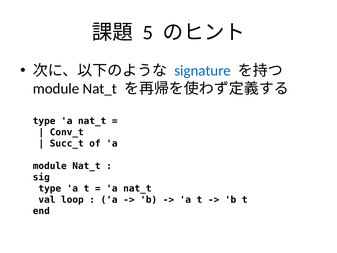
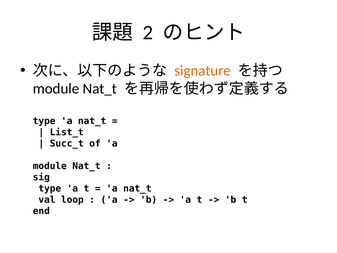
5: 5 -> 2
signature colour: blue -> orange
Conv_t: Conv_t -> List_t
